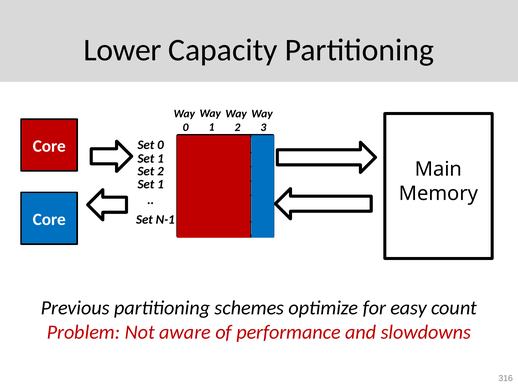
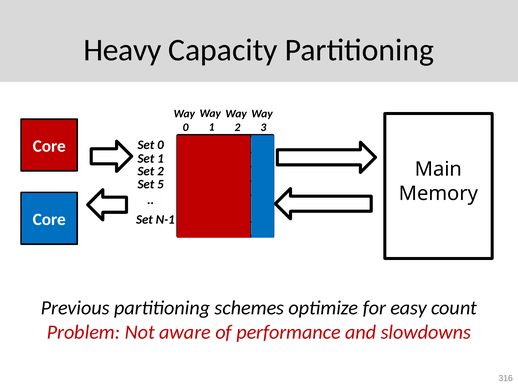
Lower: Lower -> Heavy
1 at (160, 185): 1 -> 5
